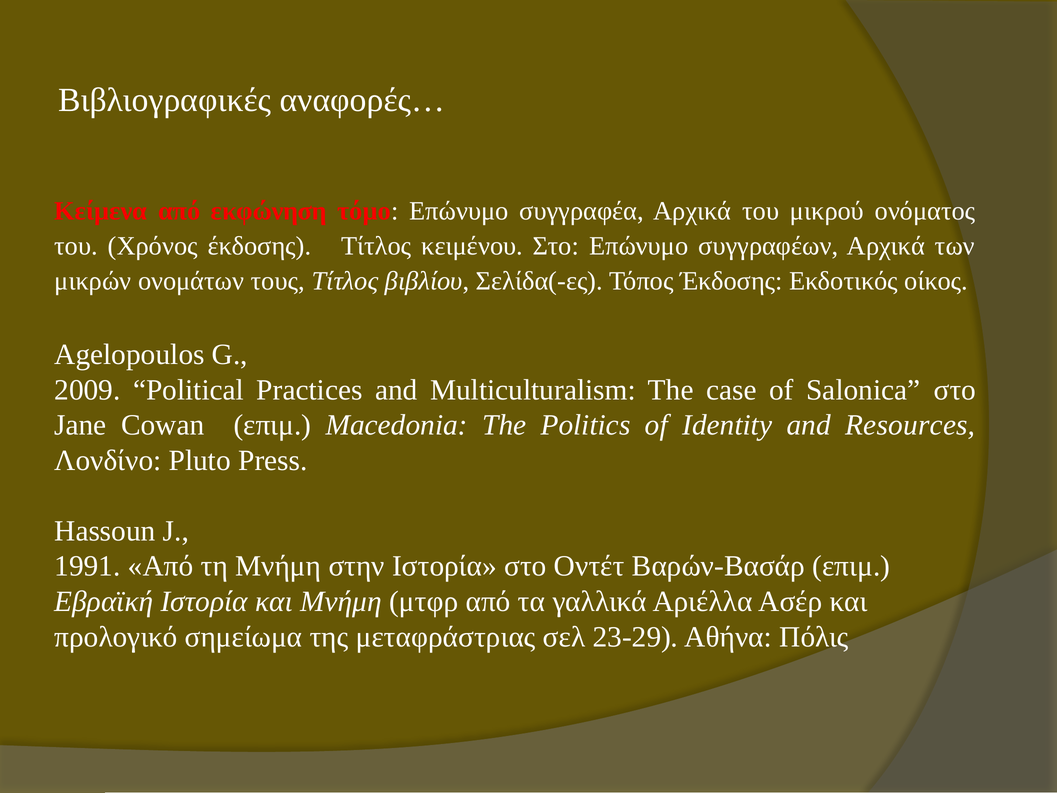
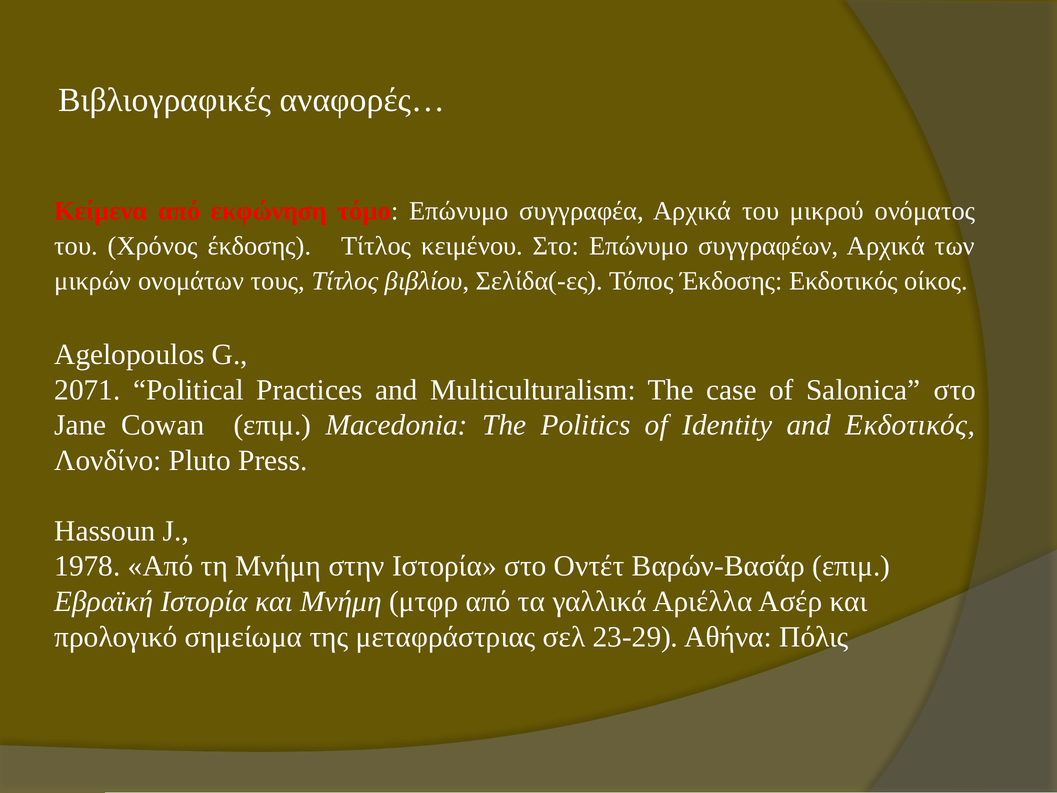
2009: 2009 -> 2071
and Resources: Resources -> Εκδοτικός
1991: 1991 -> 1978
